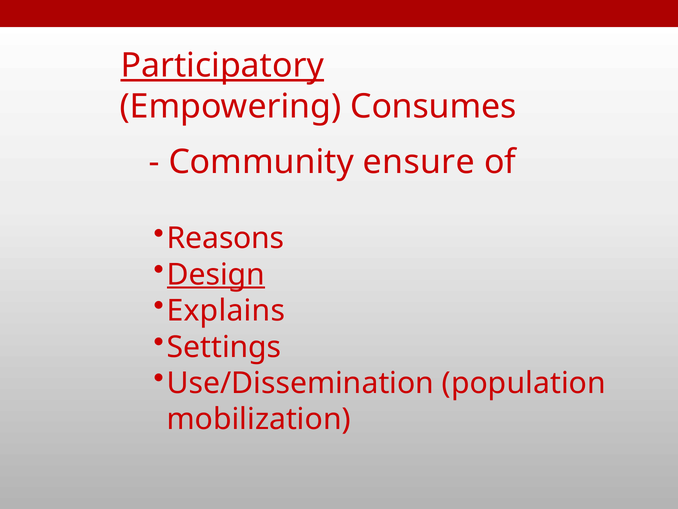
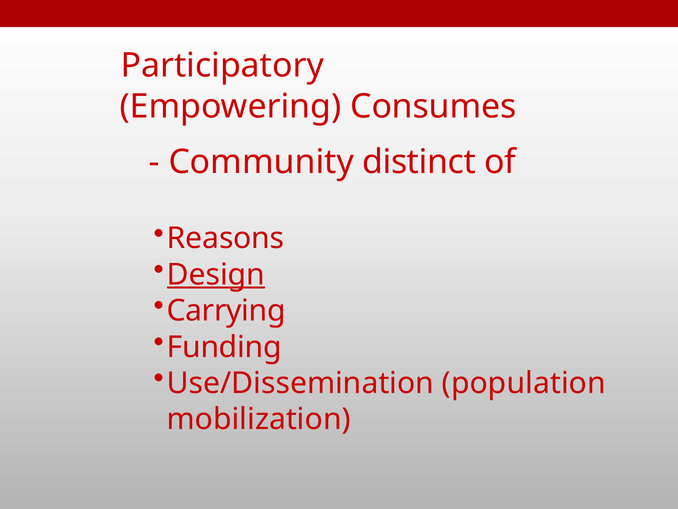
Participatory underline: present -> none
ensure: ensure -> distinct
Explains: Explains -> Carrying
Settings: Settings -> Funding
